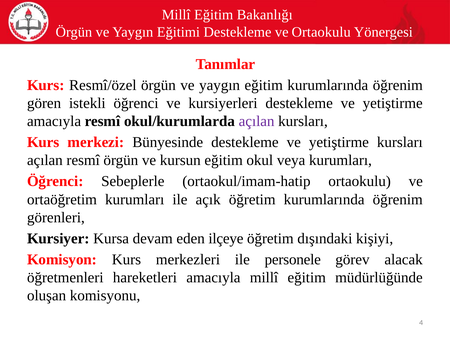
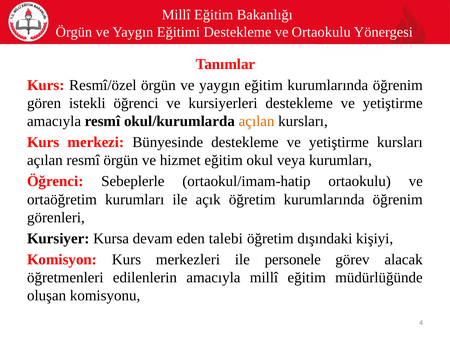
açılan at (257, 121) colour: purple -> orange
kursun: kursun -> hizmet
ilçeye: ilçeye -> talebi
hareketleri: hareketleri -> edilenlerin
